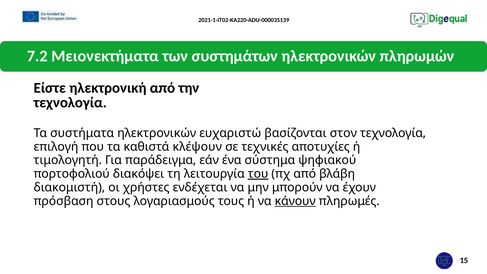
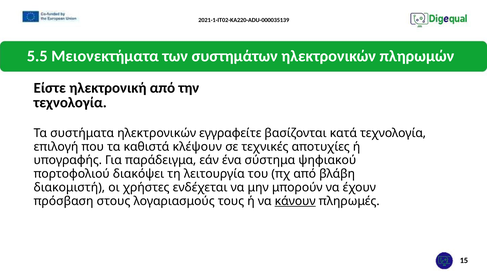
7.2: 7.2 -> 5.5
ευχαριστώ: ευχαριστώ -> εγγραφείτε
στον: στον -> κατά
τιμολογητή: τιμολογητή -> υπογραφής
του underline: present -> none
